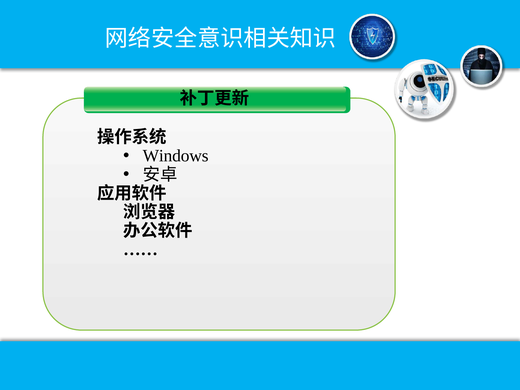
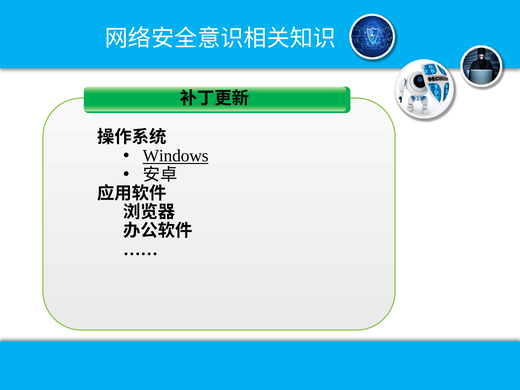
Windows underline: none -> present
